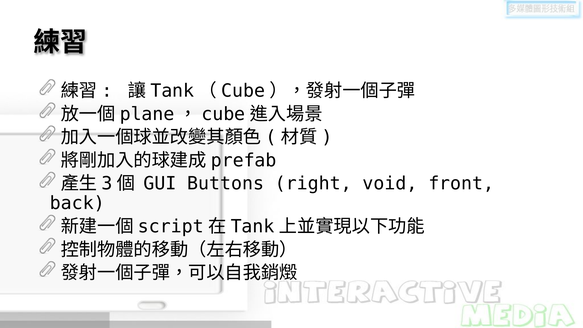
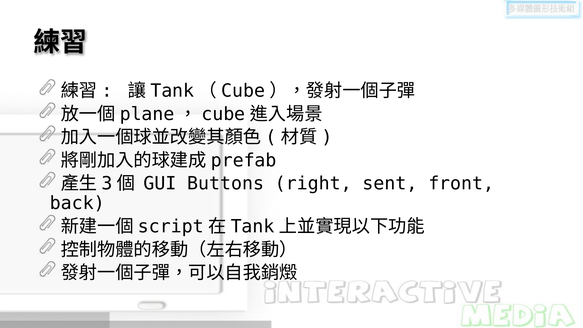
void: void -> sent
